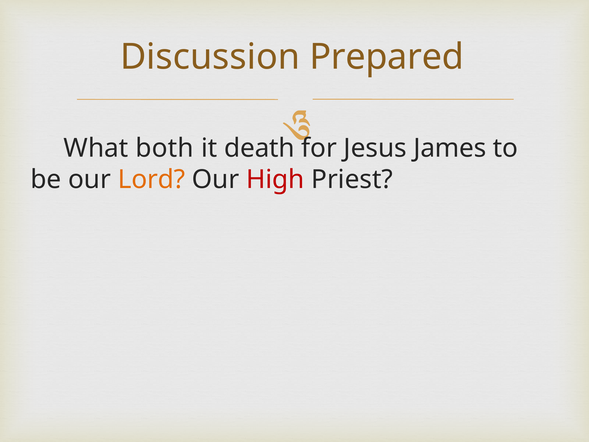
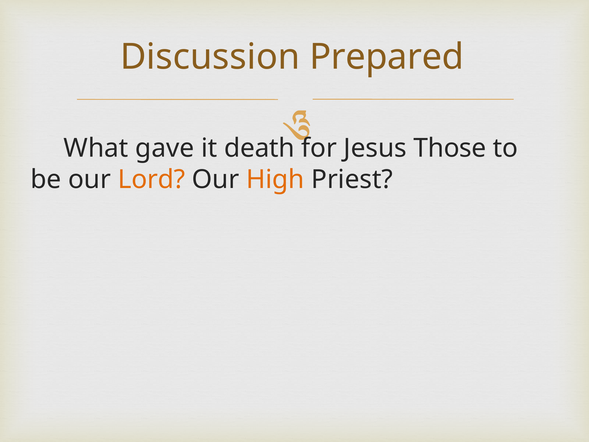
both: both -> gave
James: James -> Those
High colour: red -> orange
